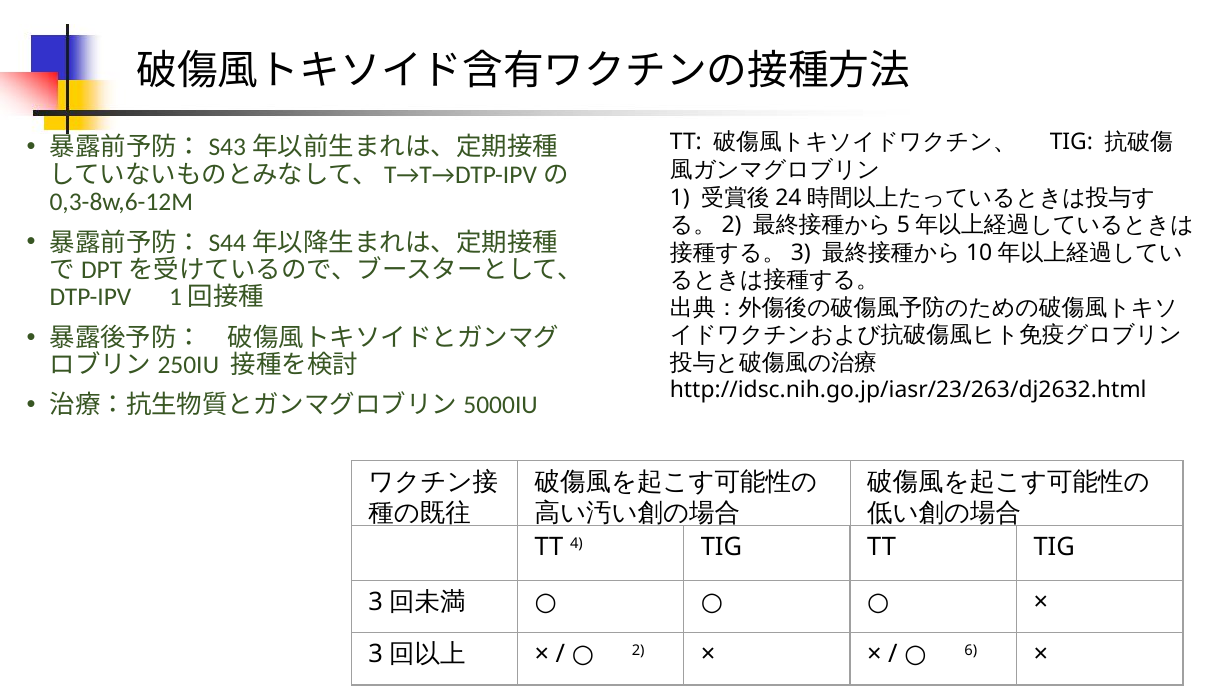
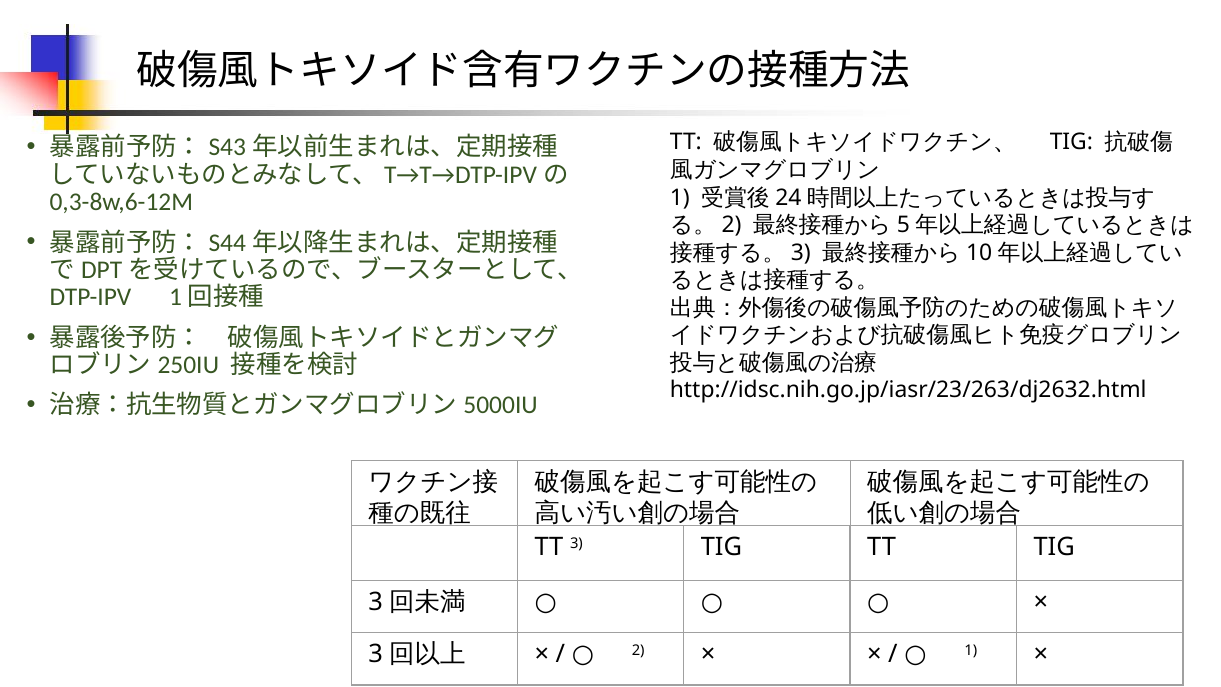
4: 4 -> 3
6 at (971, 650): 6 -> 1
